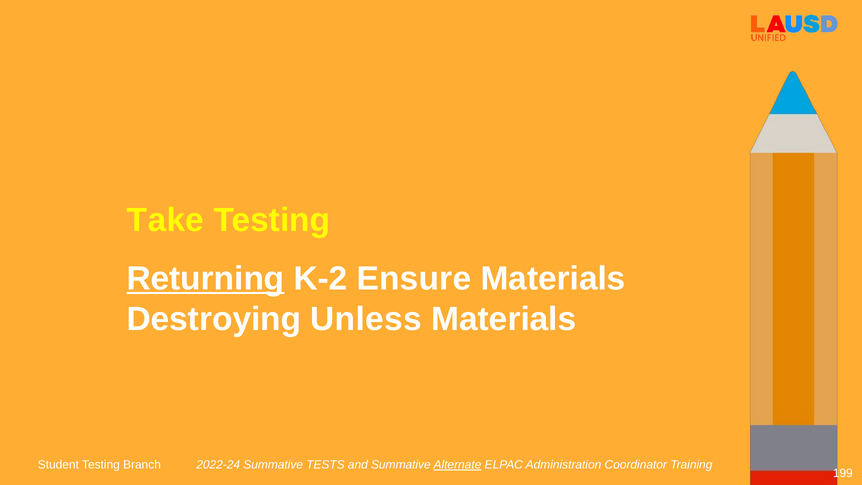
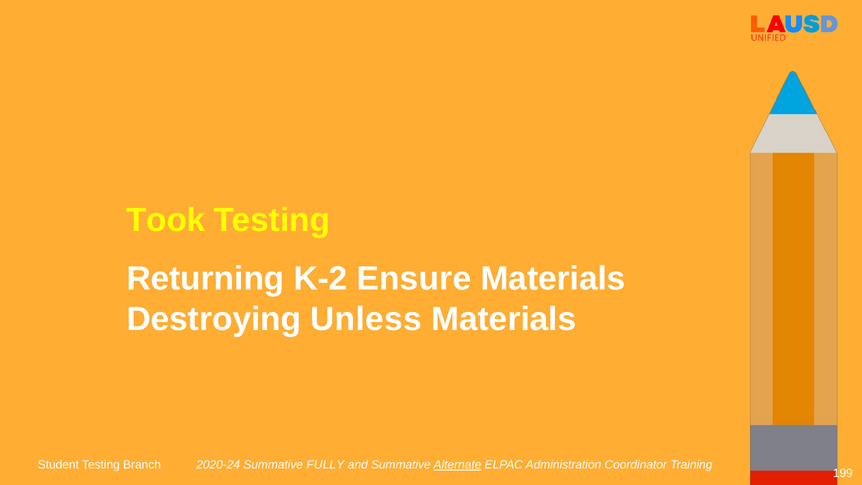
Take: Take -> Took
Returning underline: present -> none
2022-24: 2022-24 -> 2020-24
TESTS: TESTS -> FULLY
